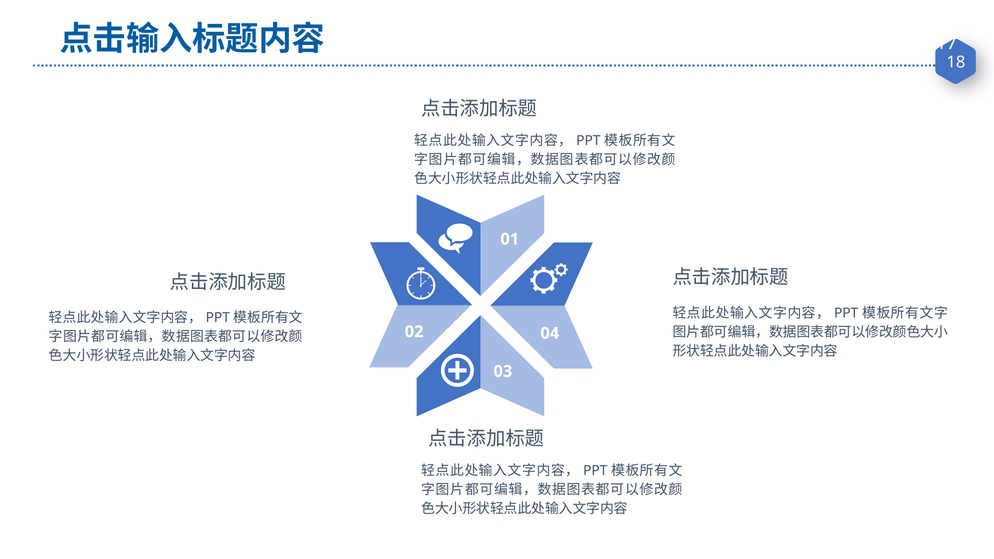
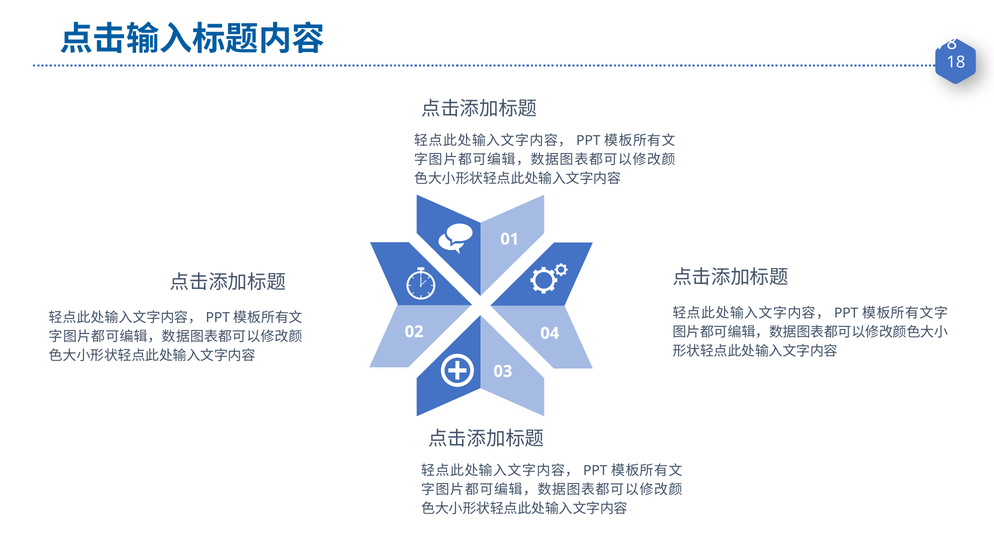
17: 17 -> 78
